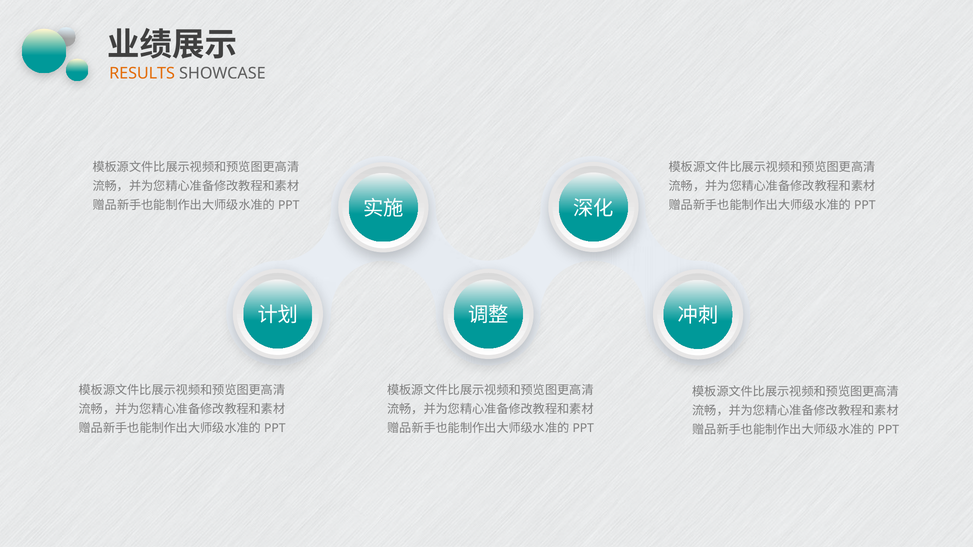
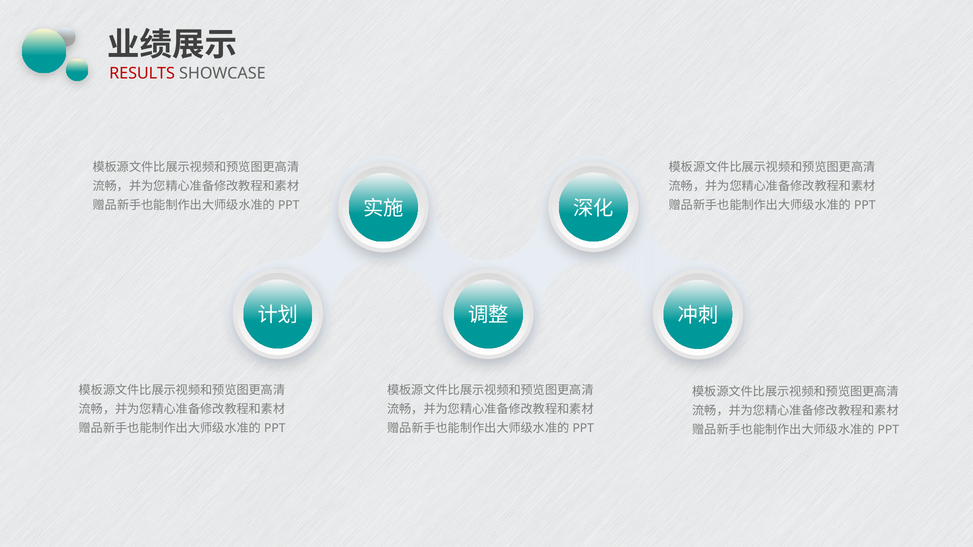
RESULTS colour: orange -> red
